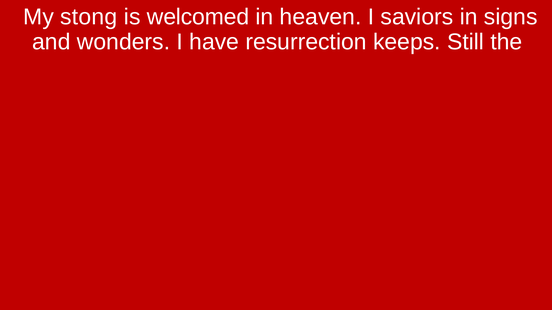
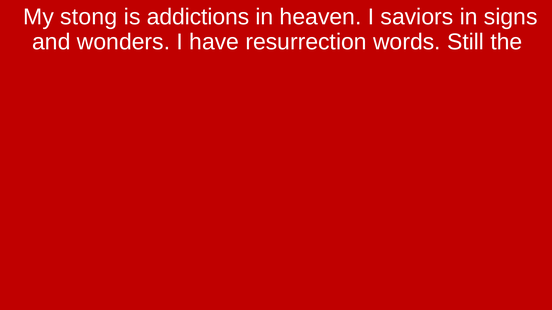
welcomed: welcomed -> addictions
keeps: keeps -> words
